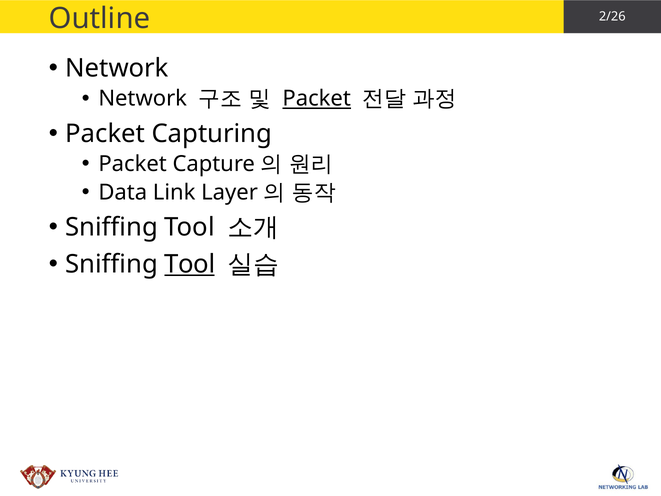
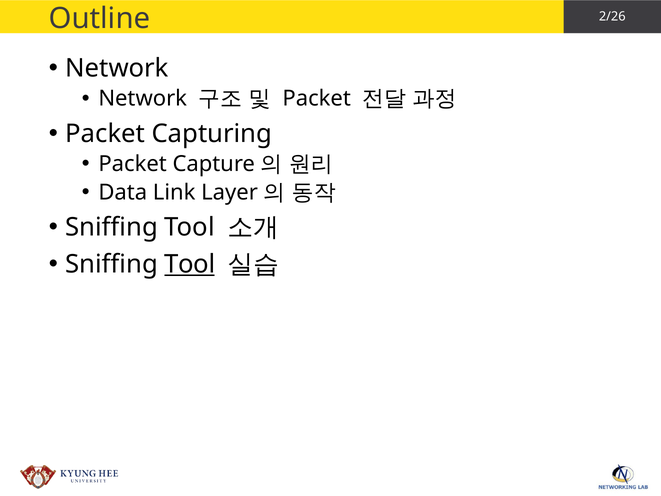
Packet at (317, 99) underline: present -> none
